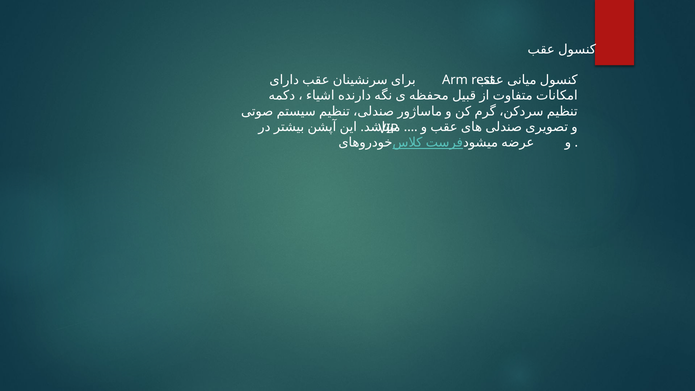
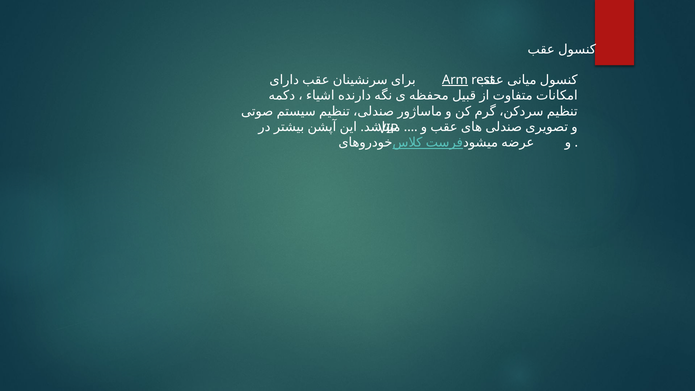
Arm underline: none -> present
